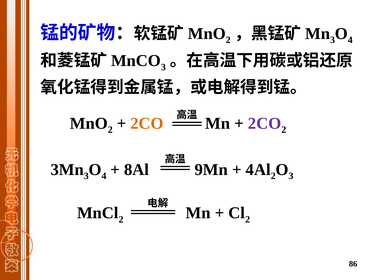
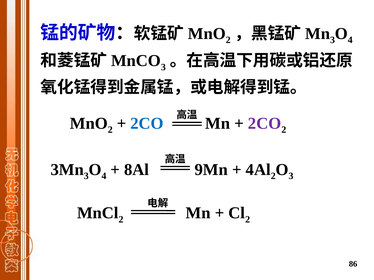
2CO at (147, 124) colour: orange -> blue
